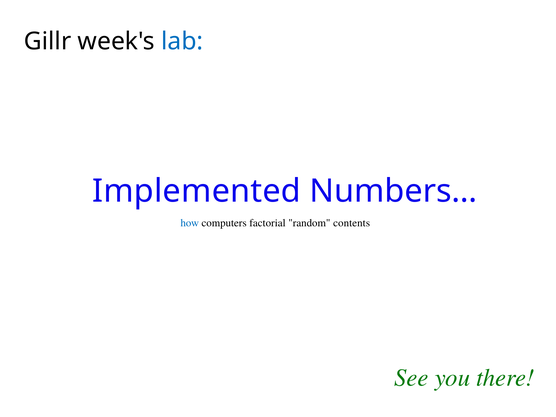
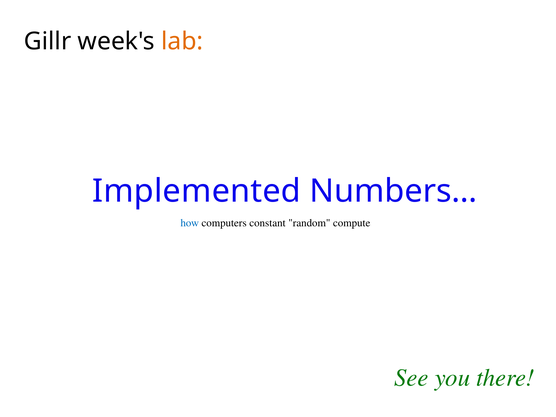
lab colour: blue -> orange
factorial: factorial -> constant
contents: contents -> compute
